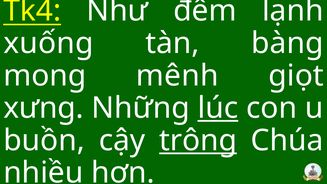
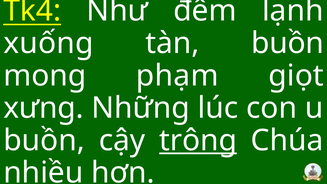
tàn bàng: bàng -> buồn
mênh: mênh -> phạm
lúc underline: present -> none
